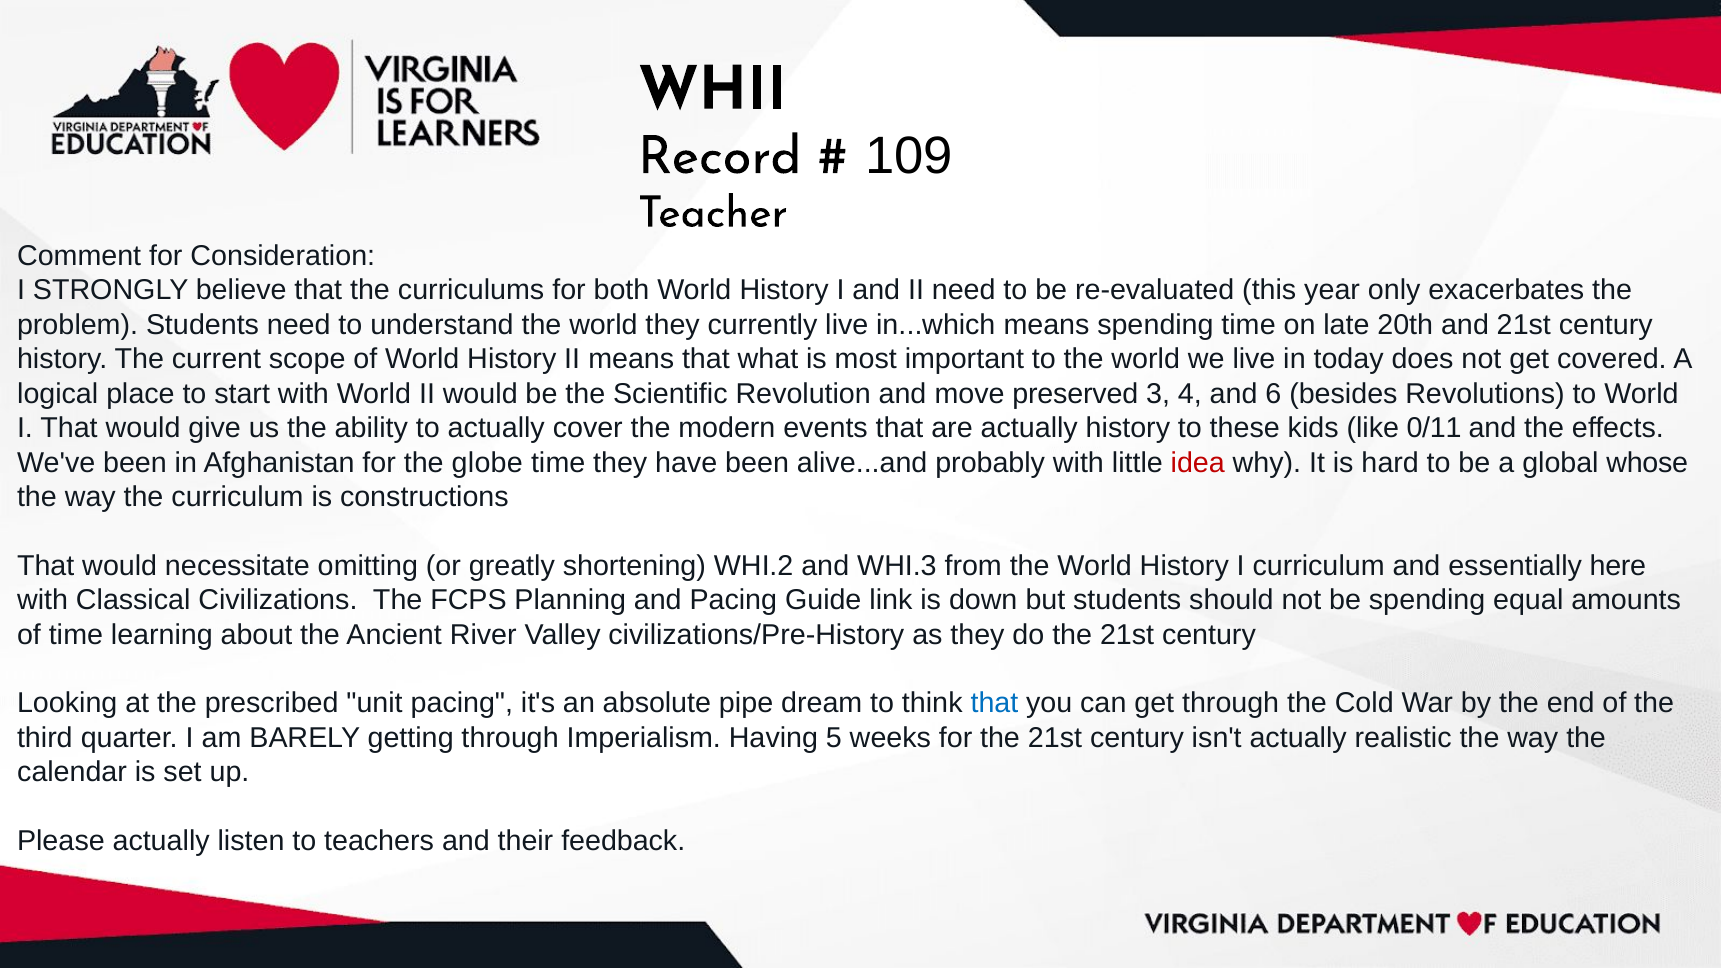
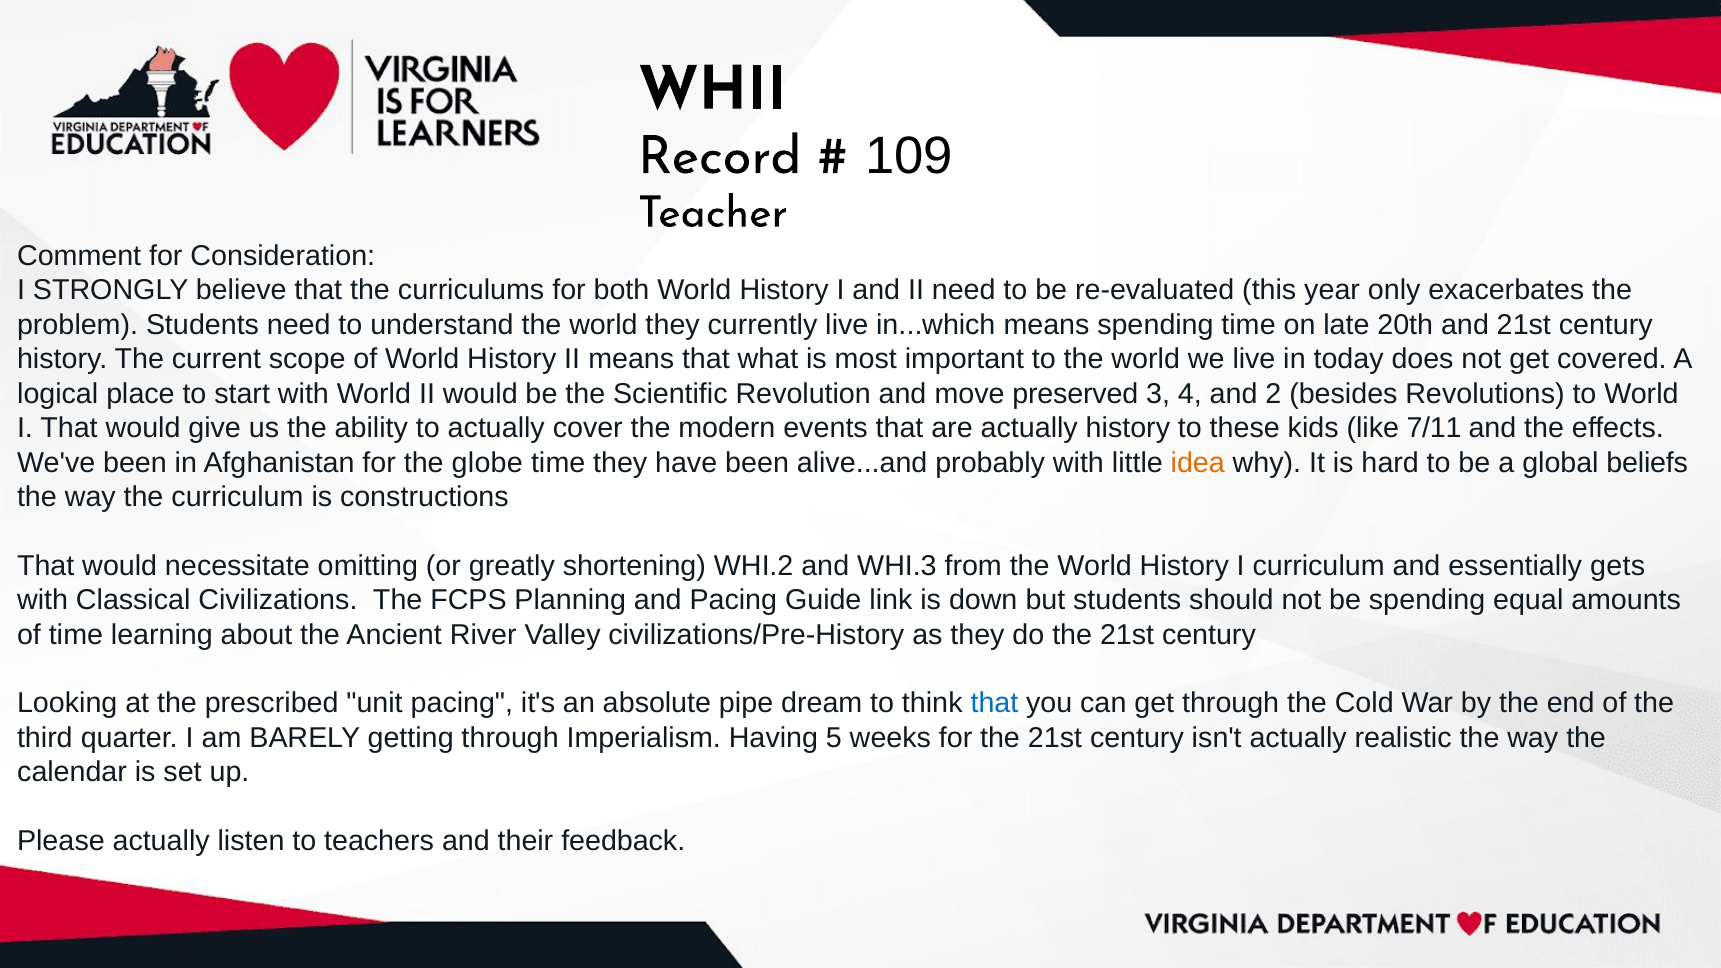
6: 6 -> 2
0/11: 0/11 -> 7/11
idea colour: red -> orange
whose: whose -> beliefs
here: here -> gets
